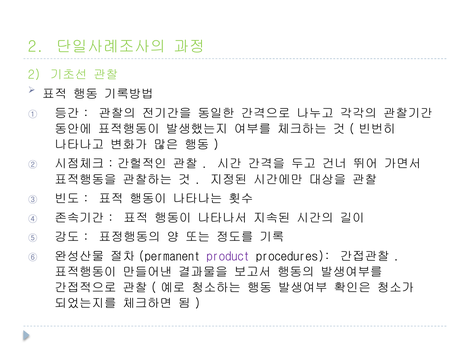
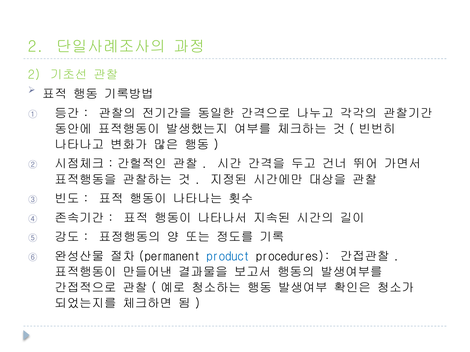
product colour: purple -> blue
